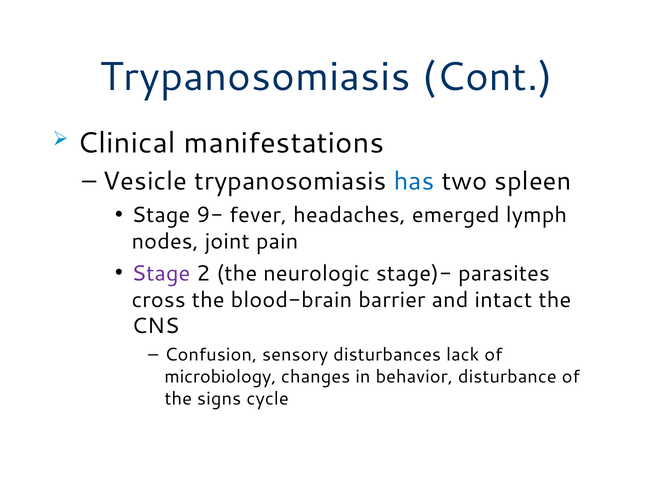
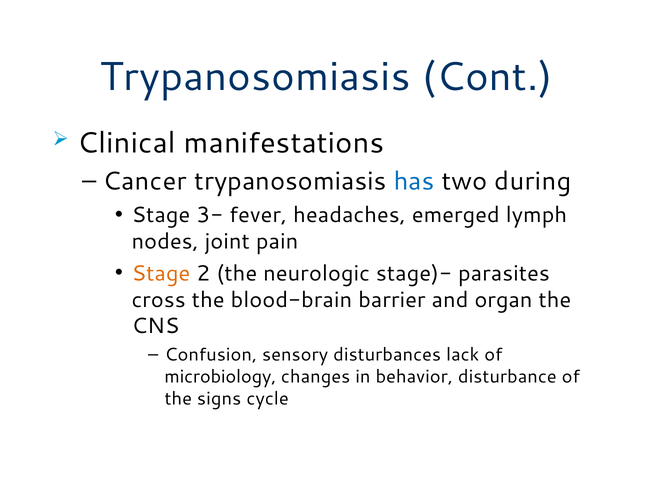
Vesicle: Vesicle -> Cancer
spleen: spleen -> during
9-: 9- -> 3-
Stage at (161, 273) colour: purple -> orange
intact: intact -> organ
